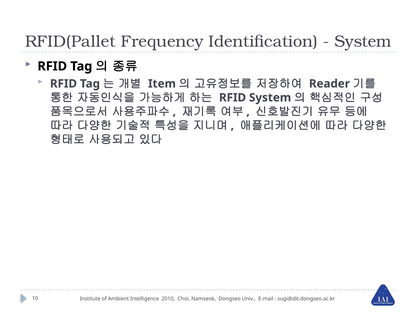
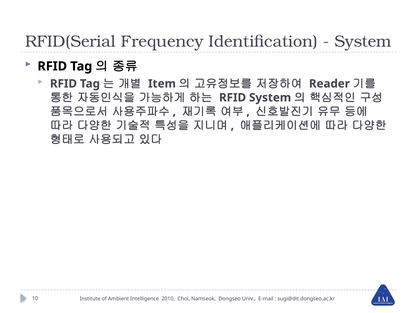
RFID(Pallet: RFID(Pallet -> RFID(Serial
